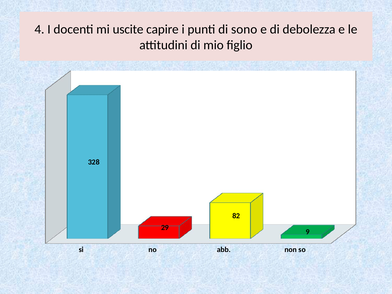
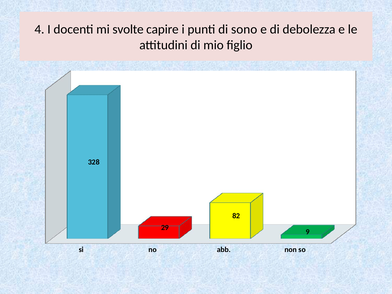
uscite: uscite -> svolte
